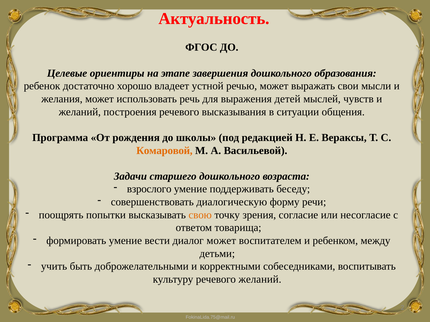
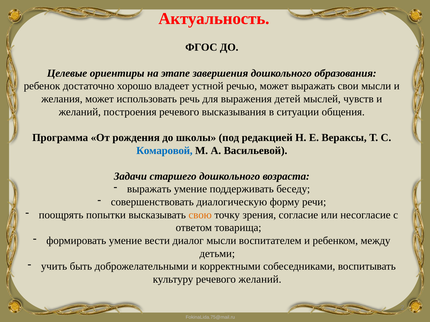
Комаровой colour: orange -> blue
взрослого at (149, 189): взрослого -> выражать
диалог может: может -> мысли
